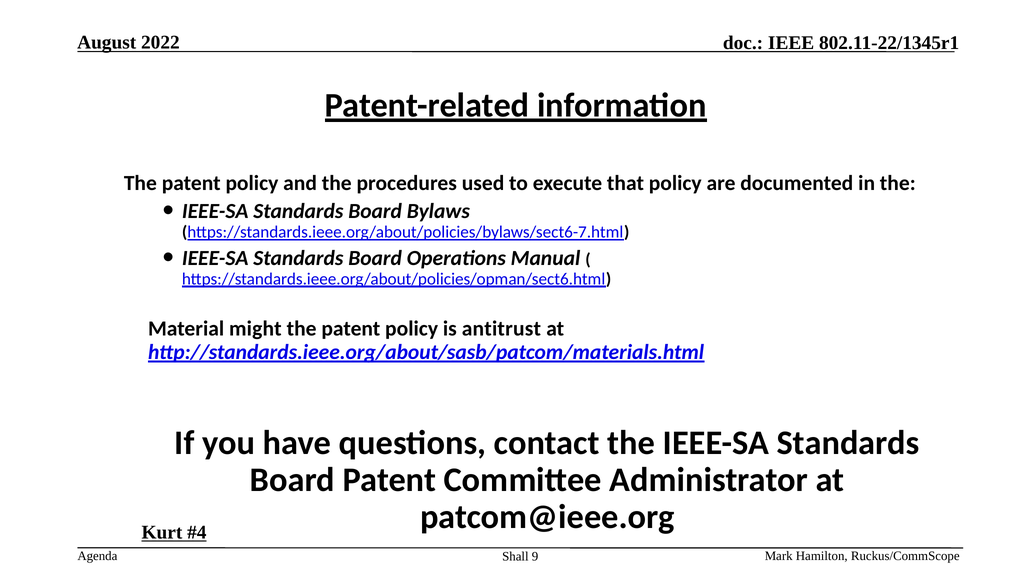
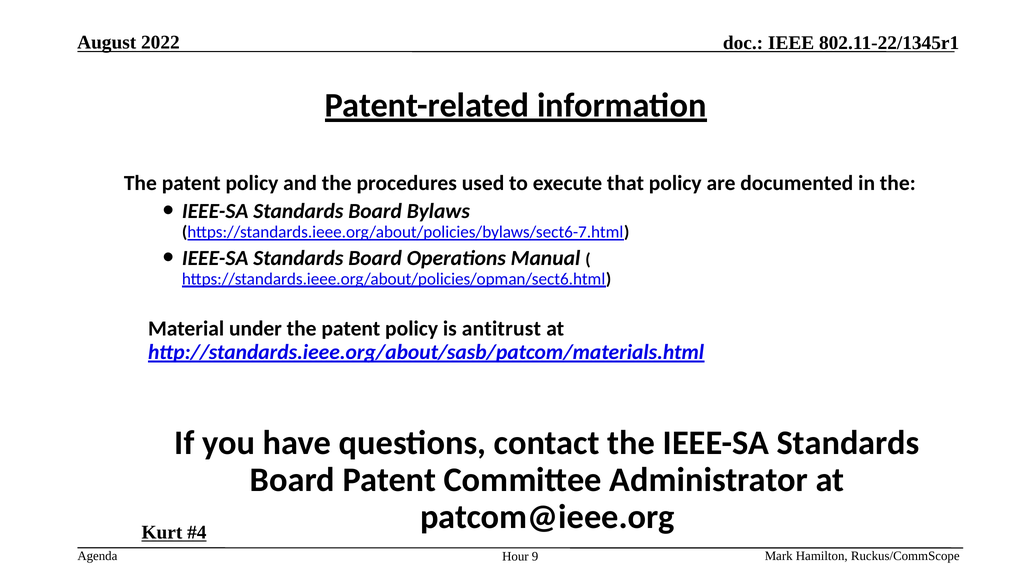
might: might -> under
Shall: Shall -> Hour
